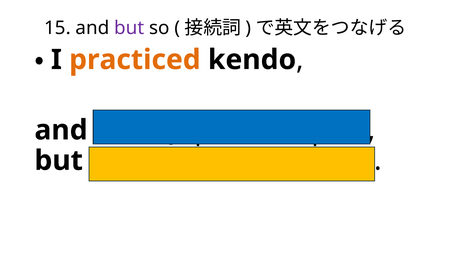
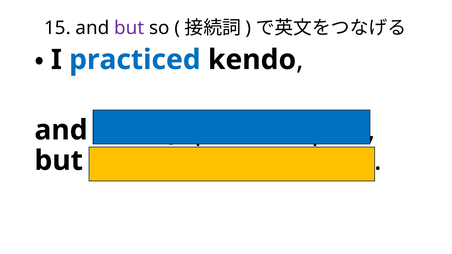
practiced colour: orange -> blue
